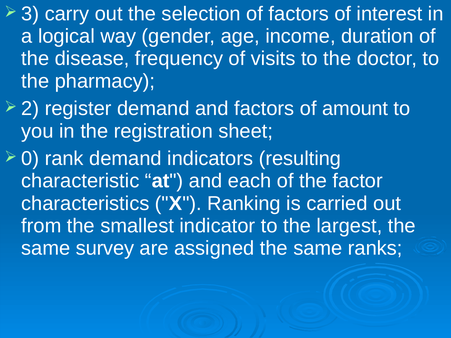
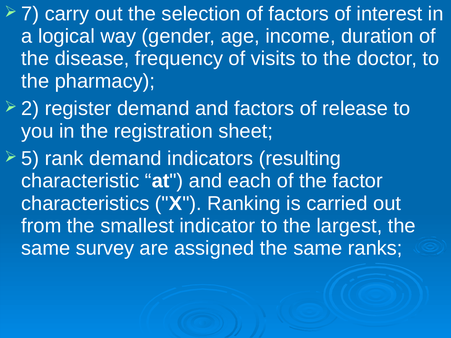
3: 3 -> 7
amount: amount -> release
0: 0 -> 5
